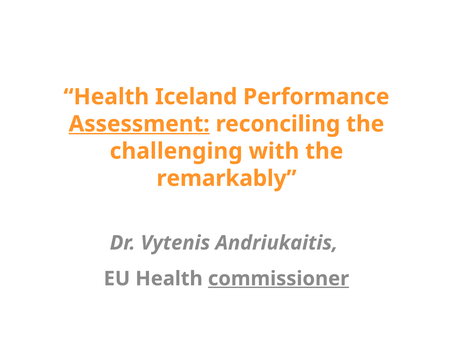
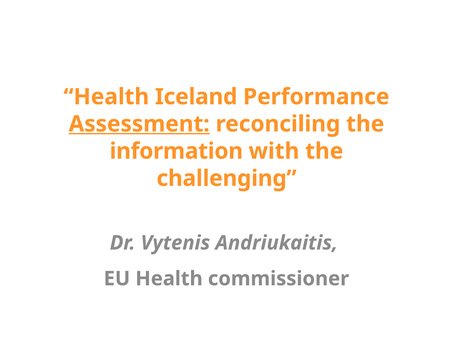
challenging: challenging -> information
remarkably: remarkably -> challenging
commissioner underline: present -> none
